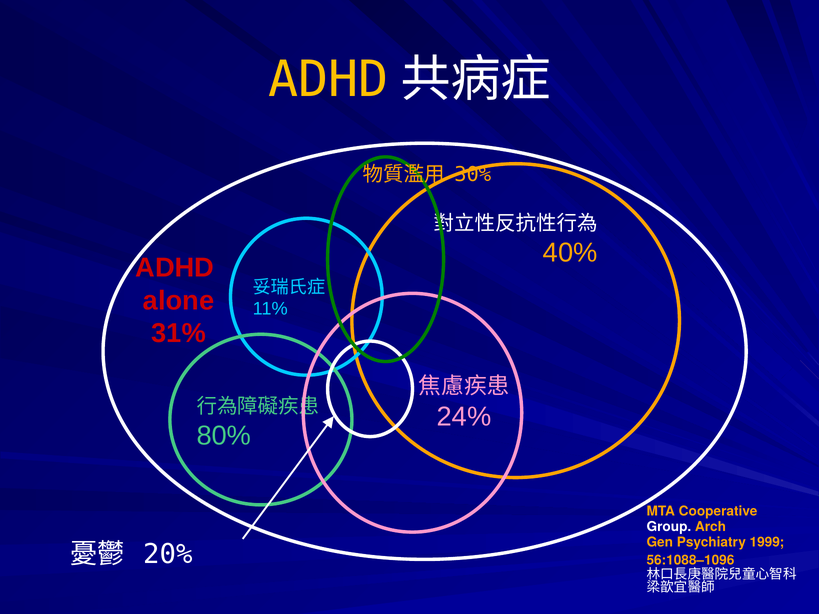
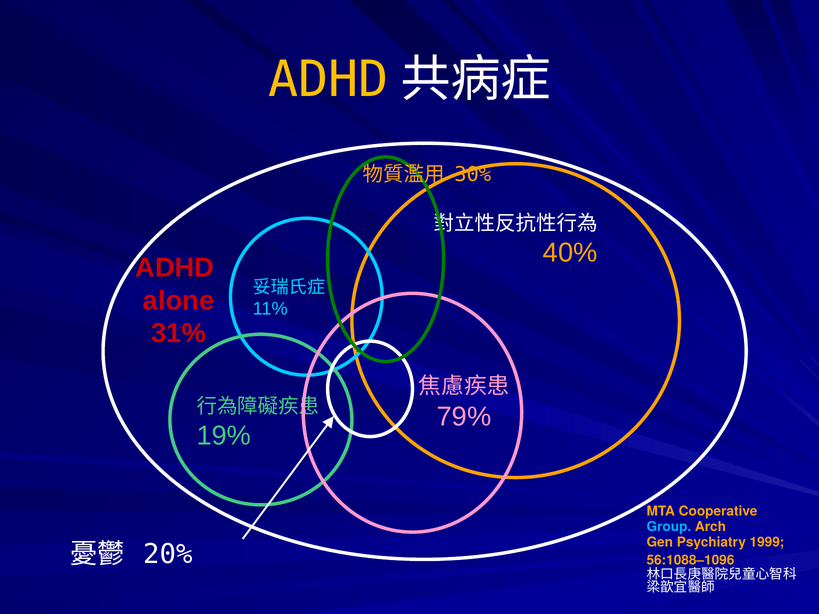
24%: 24% -> 79%
80%: 80% -> 19%
Group colour: white -> light blue
